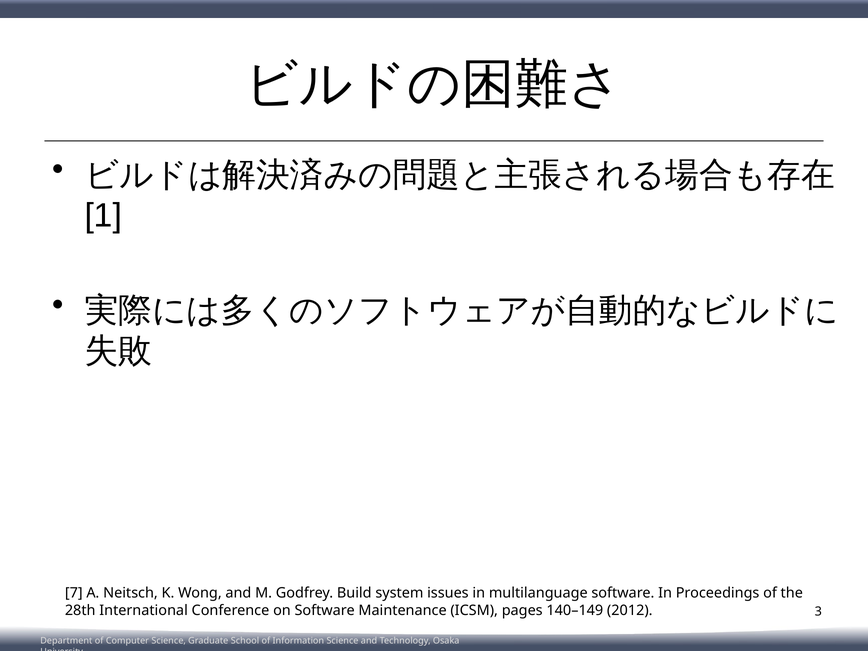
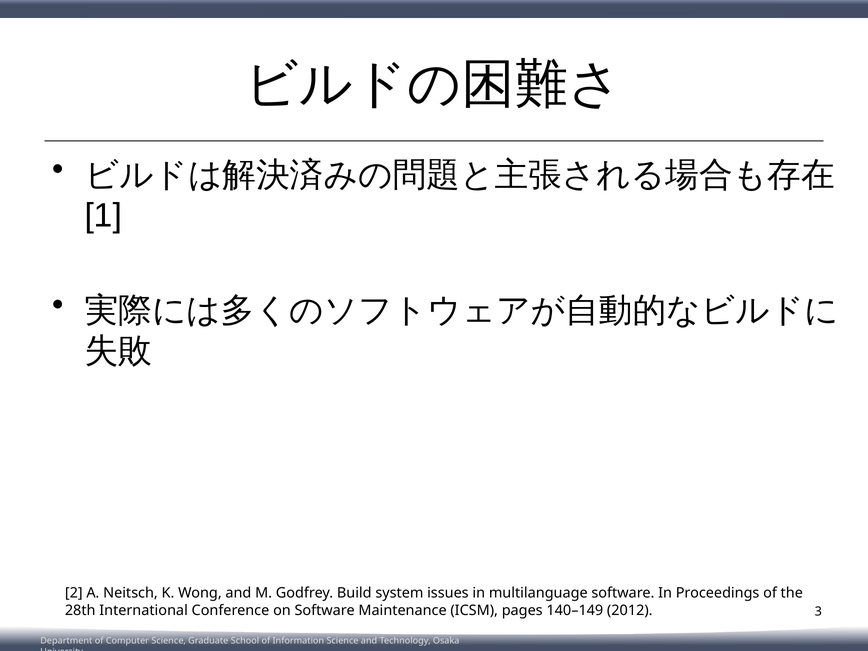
7: 7 -> 2
